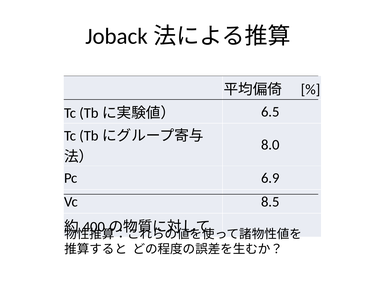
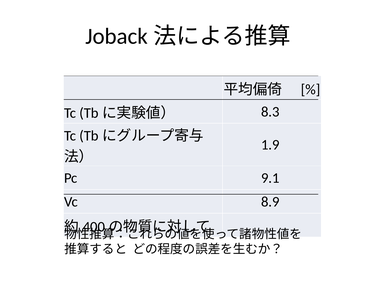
6.5: 6.5 -> 8.3
8.0: 8.0 -> 1.9
6.9: 6.9 -> 9.1
8.5: 8.5 -> 8.9
